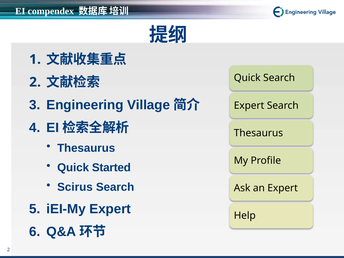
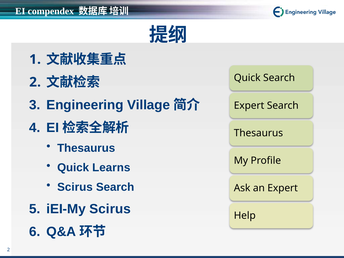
Started: Started -> Learns
iEI-My Expert: Expert -> Scirus
